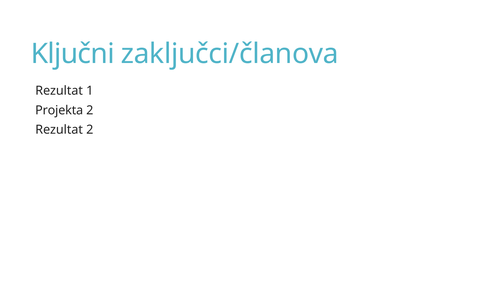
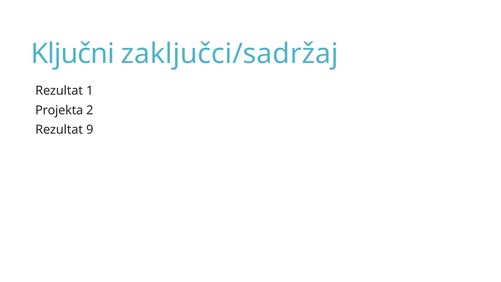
zaključci/članova: zaključci/članova -> zaključci/sadržaj
Rezultat 2: 2 -> 9
